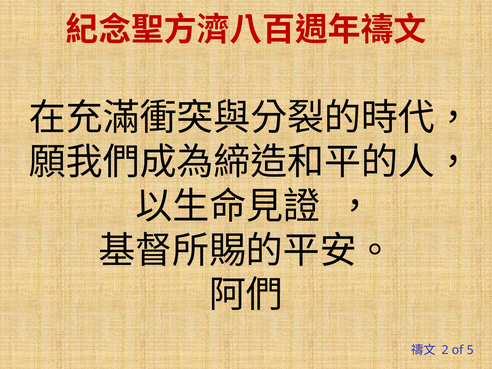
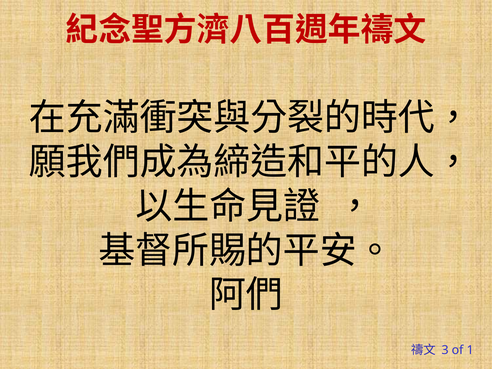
2: 2 -> 3
5: 5 -> 1
